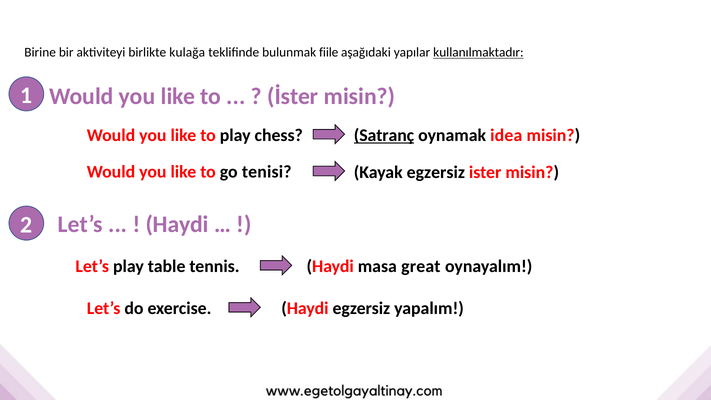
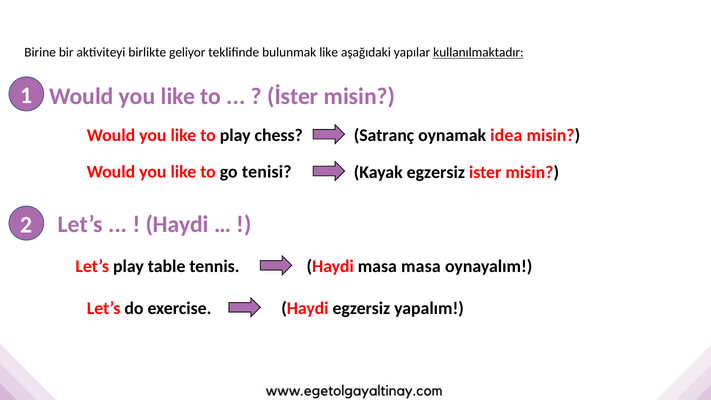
kulağa: kulağa -> geliyor
bulunmak fiile: fiile -> like
Satranç underline: present -> none
masa great: great -> masa
